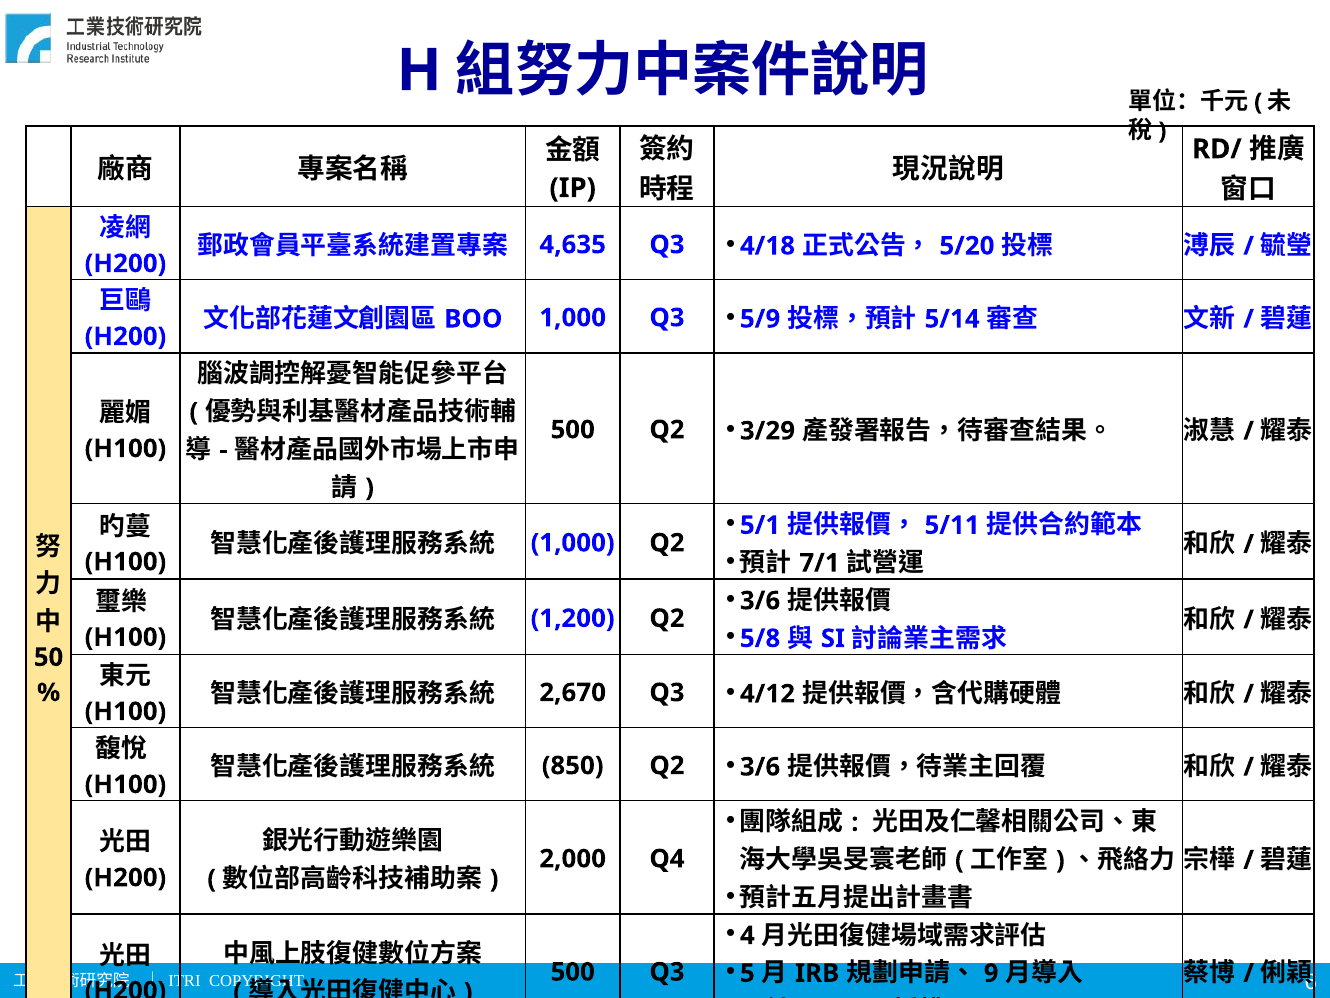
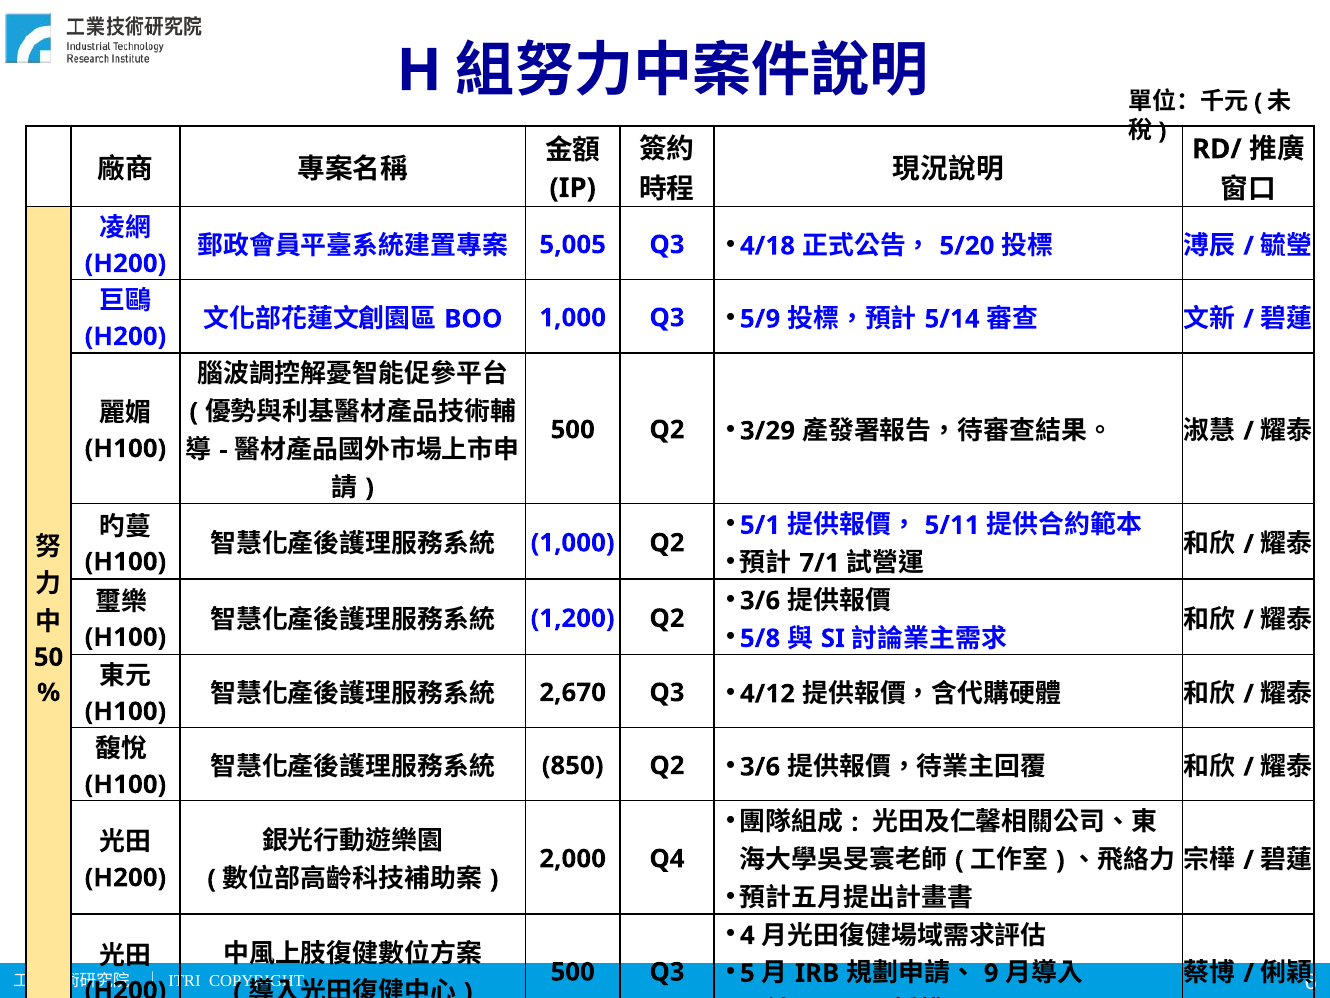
4,635: 4,635 -> 5,005
